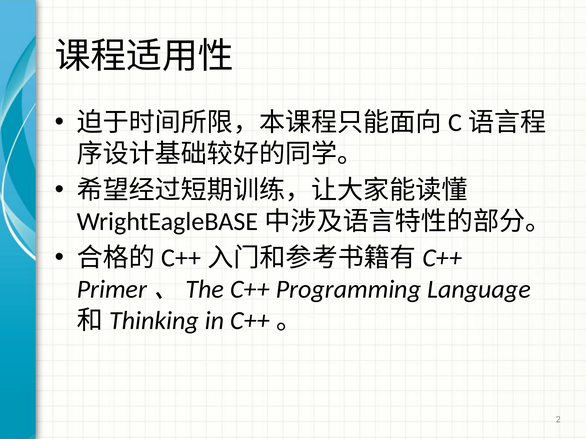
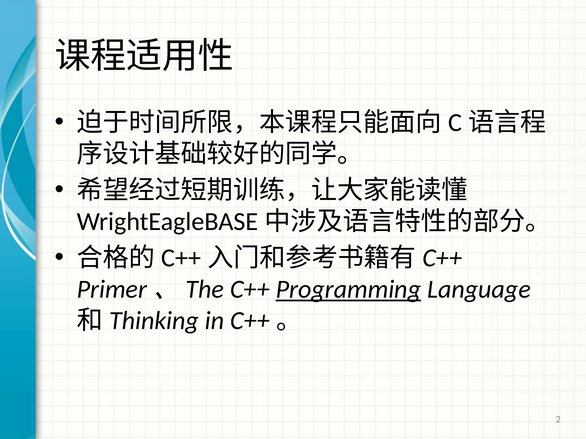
Programming underline: none -> present
